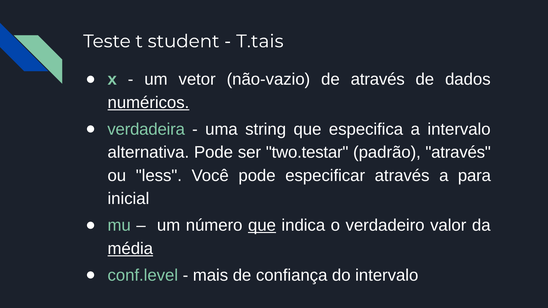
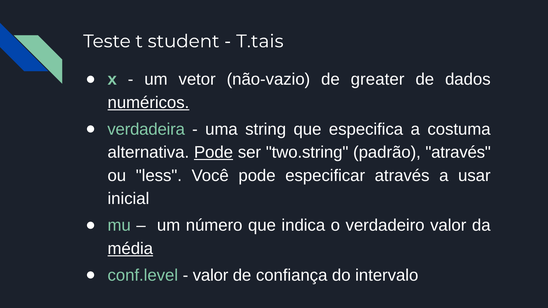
de através: através -> greater
a intervalo: intervalo -> costuma
Pode at (214, 153) underline: none -> present
two.testar: two.testar -> two.string
para: para -> usar
que at (262, 226) underline: present -> none
mais at (210, 276): mais -> valor
